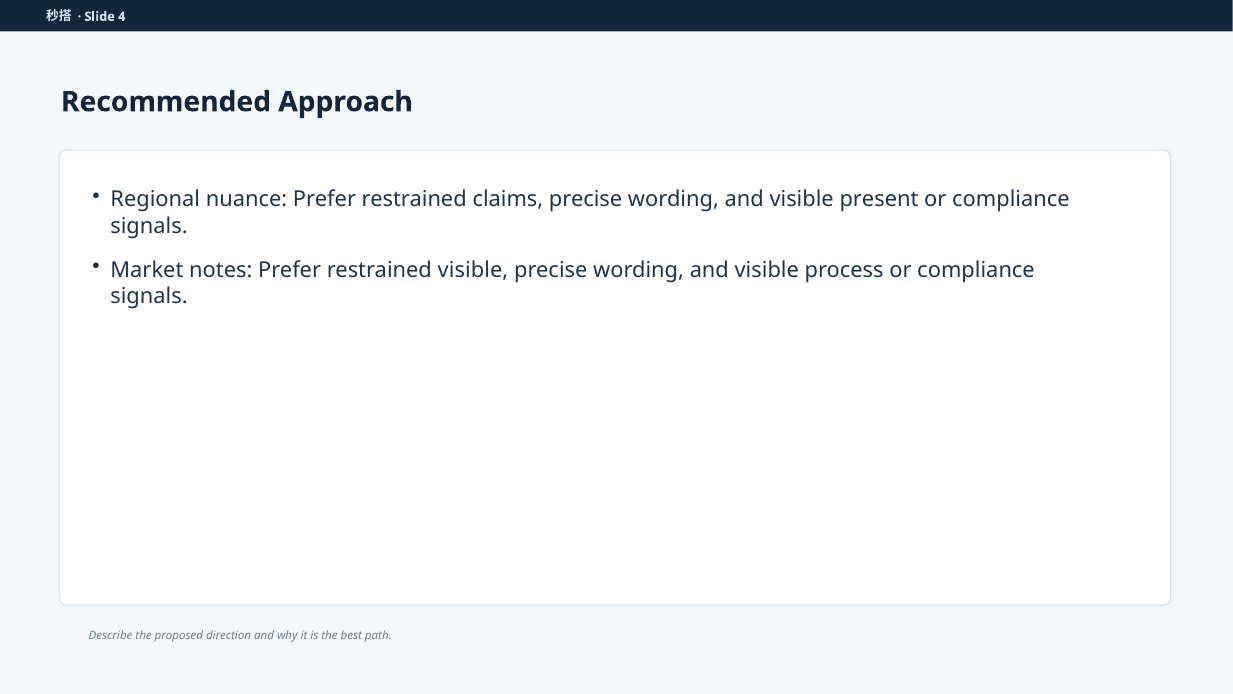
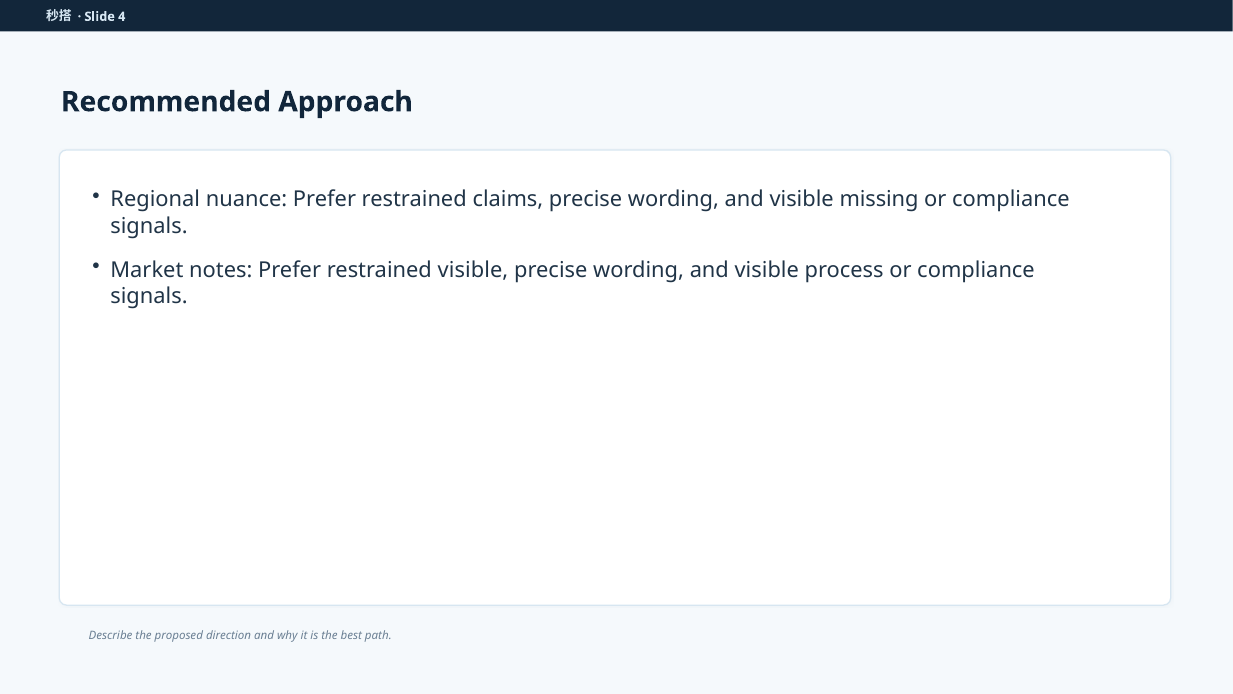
present: present -> missing
